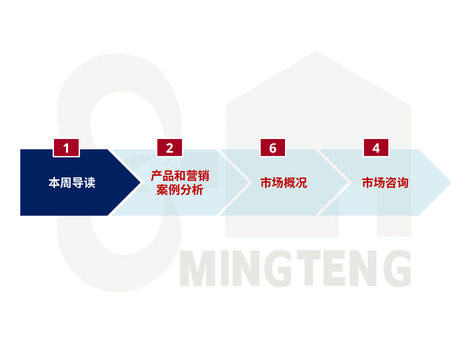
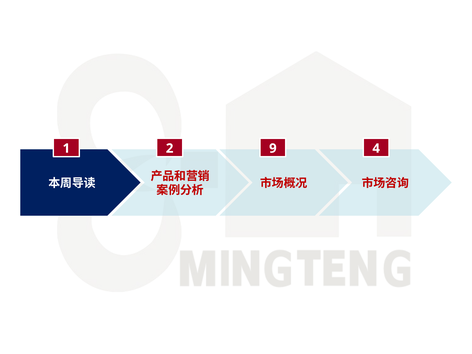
6: 6 -> 9
